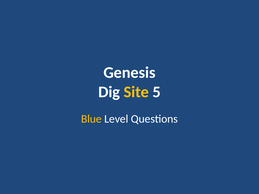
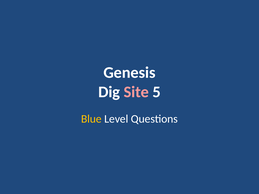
Site colour: yellow -> pink
